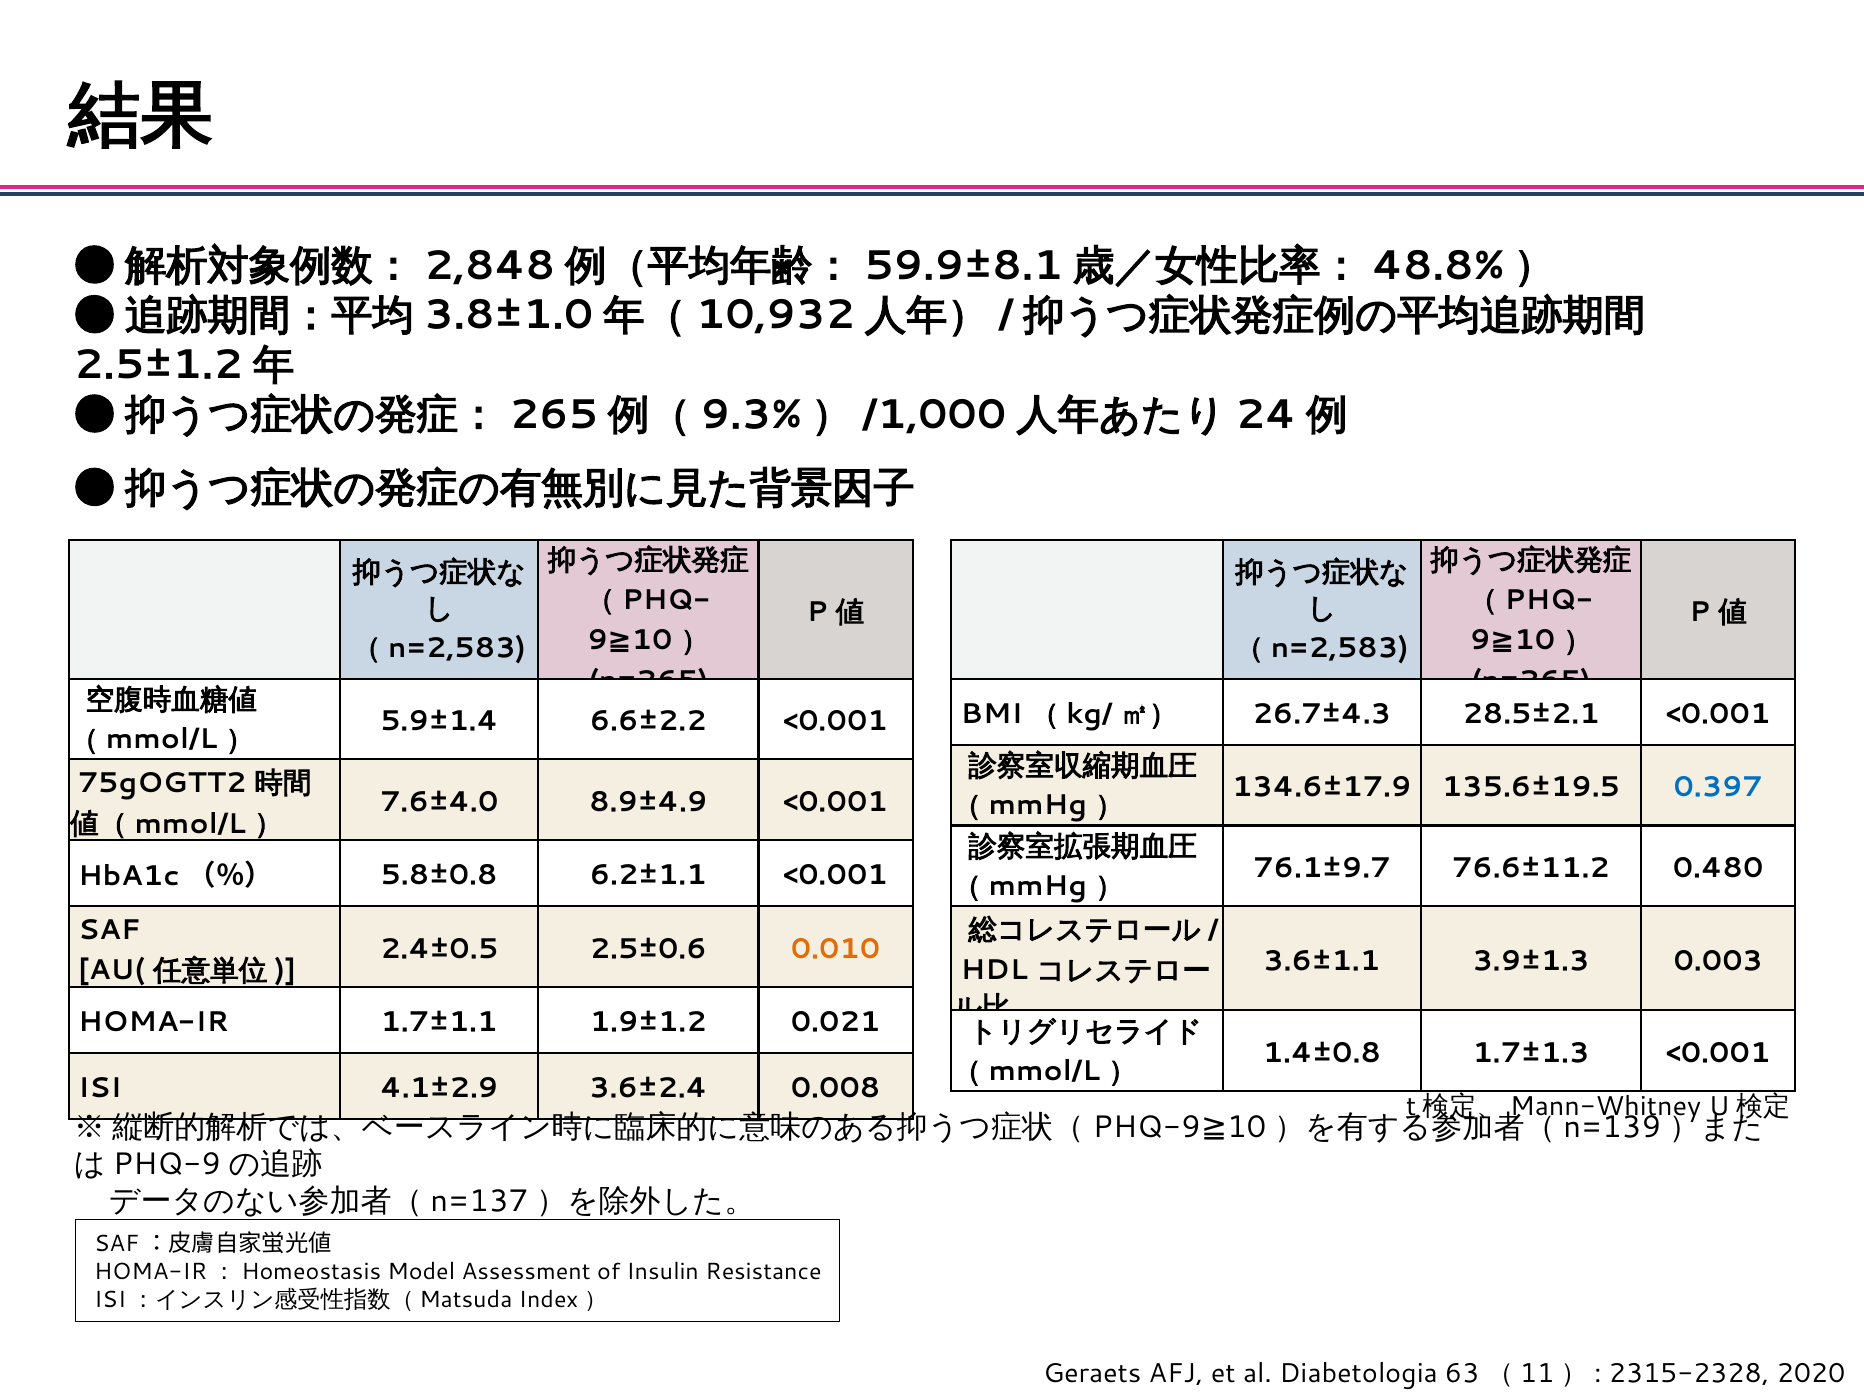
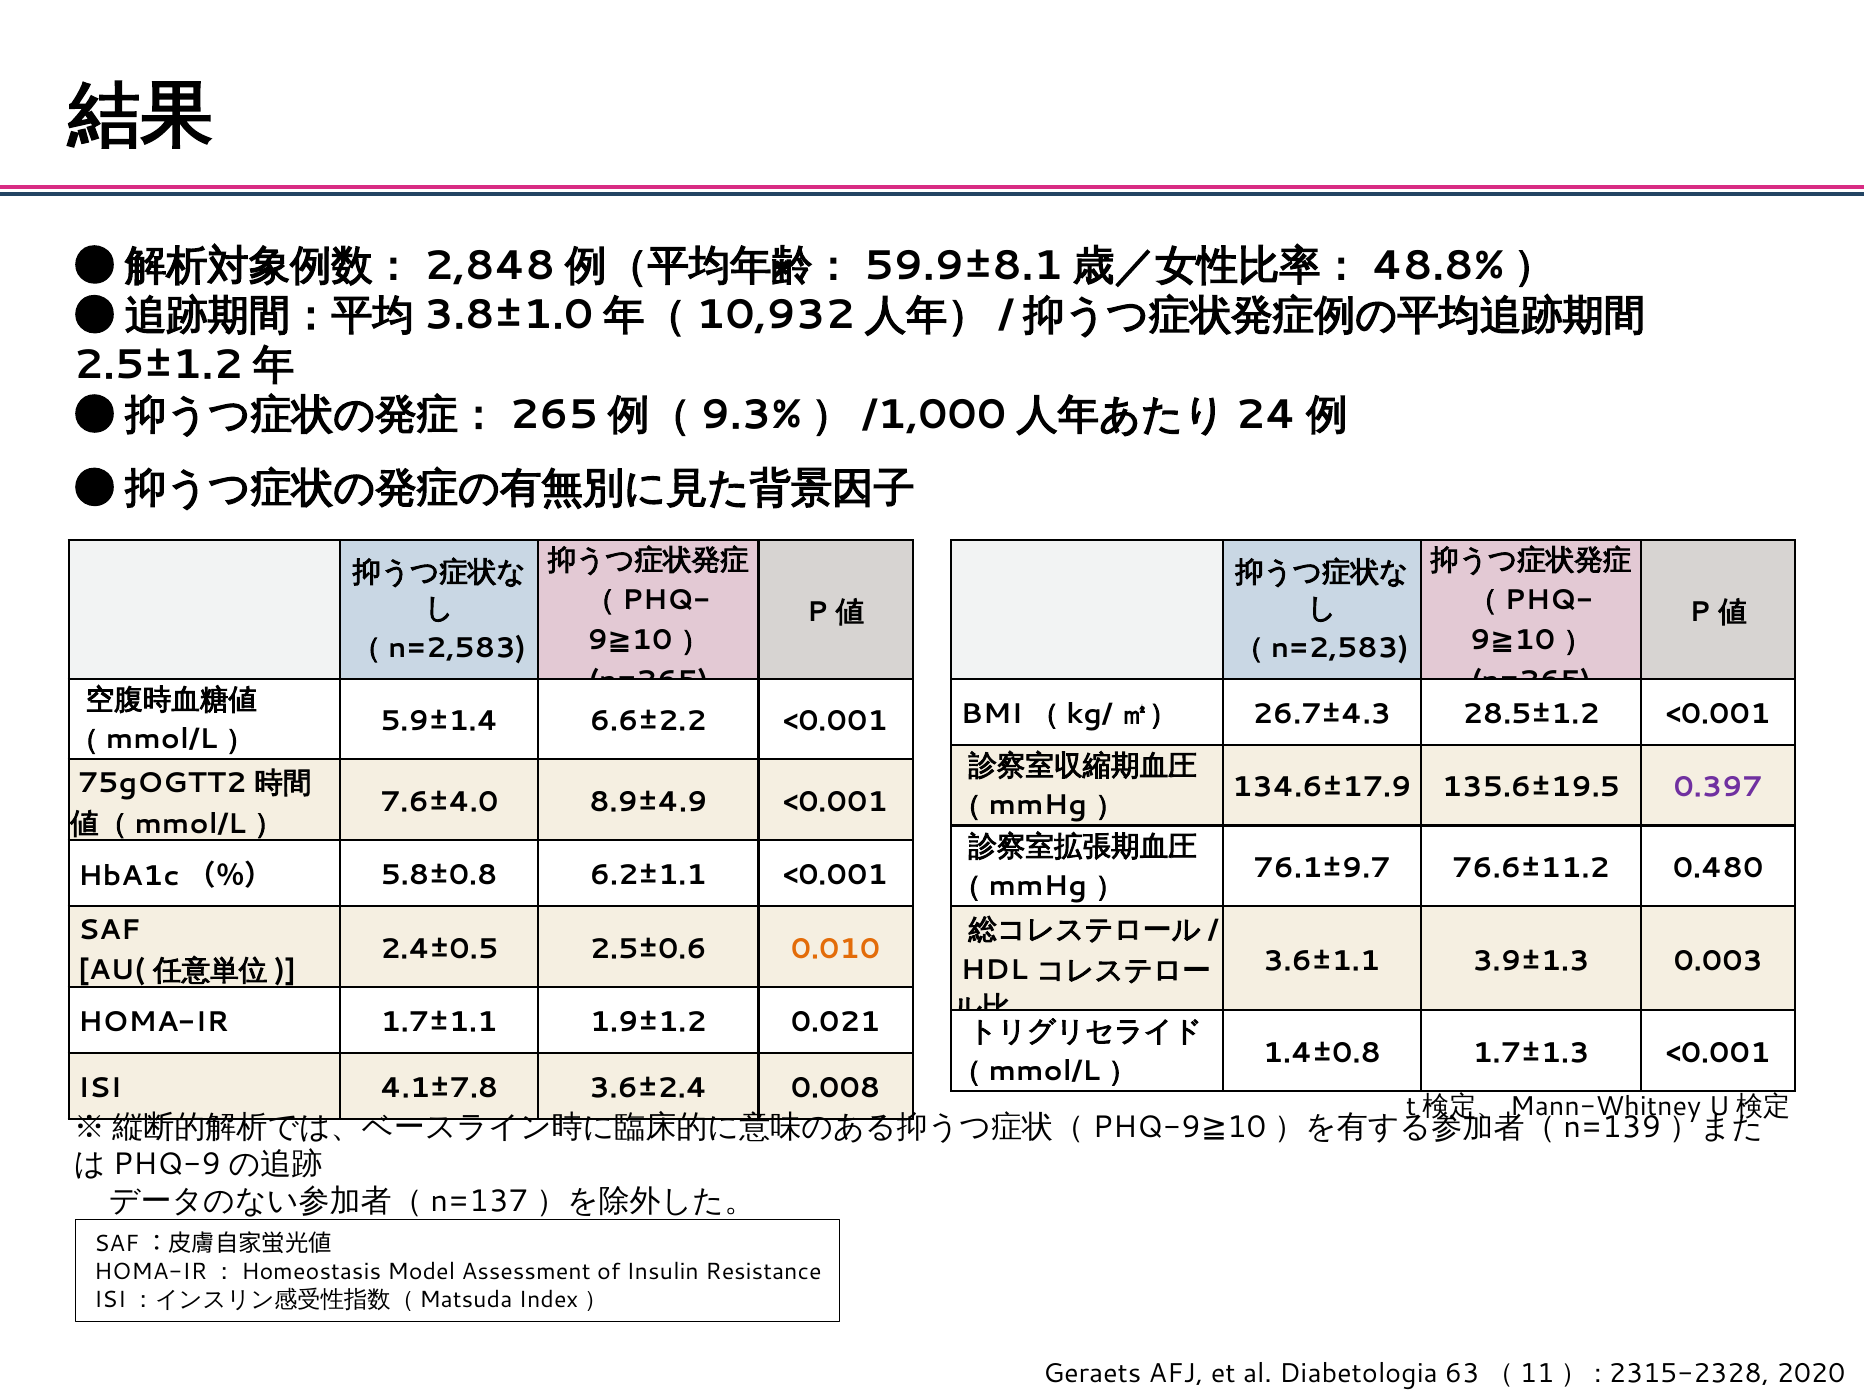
28.5±2.1: 28.5±2.1 -> 28.5±1.2
0.397 colour: blue -> purple
4.1±2.9: 4.1±2.9 -> 4.1±7.8
